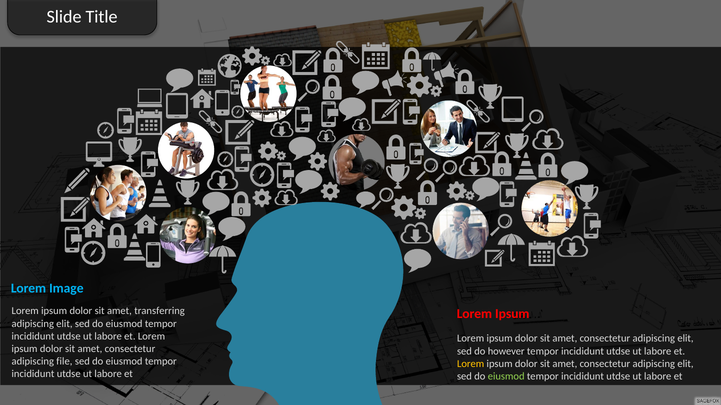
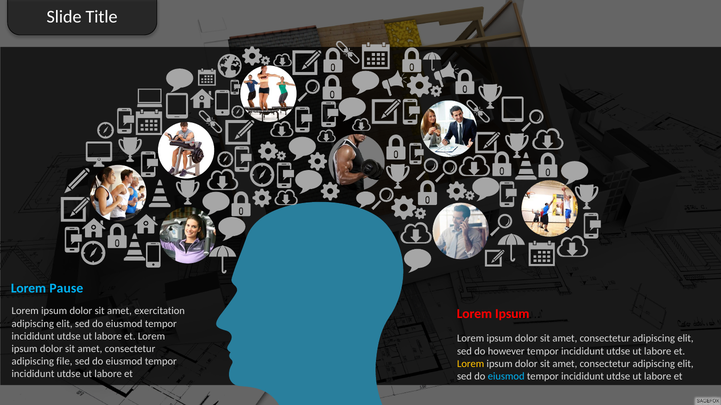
Image: Image -> Pause
transferring: transferring -> exercitation
eiusmod at (506, 377) colour: light green -> light blue
